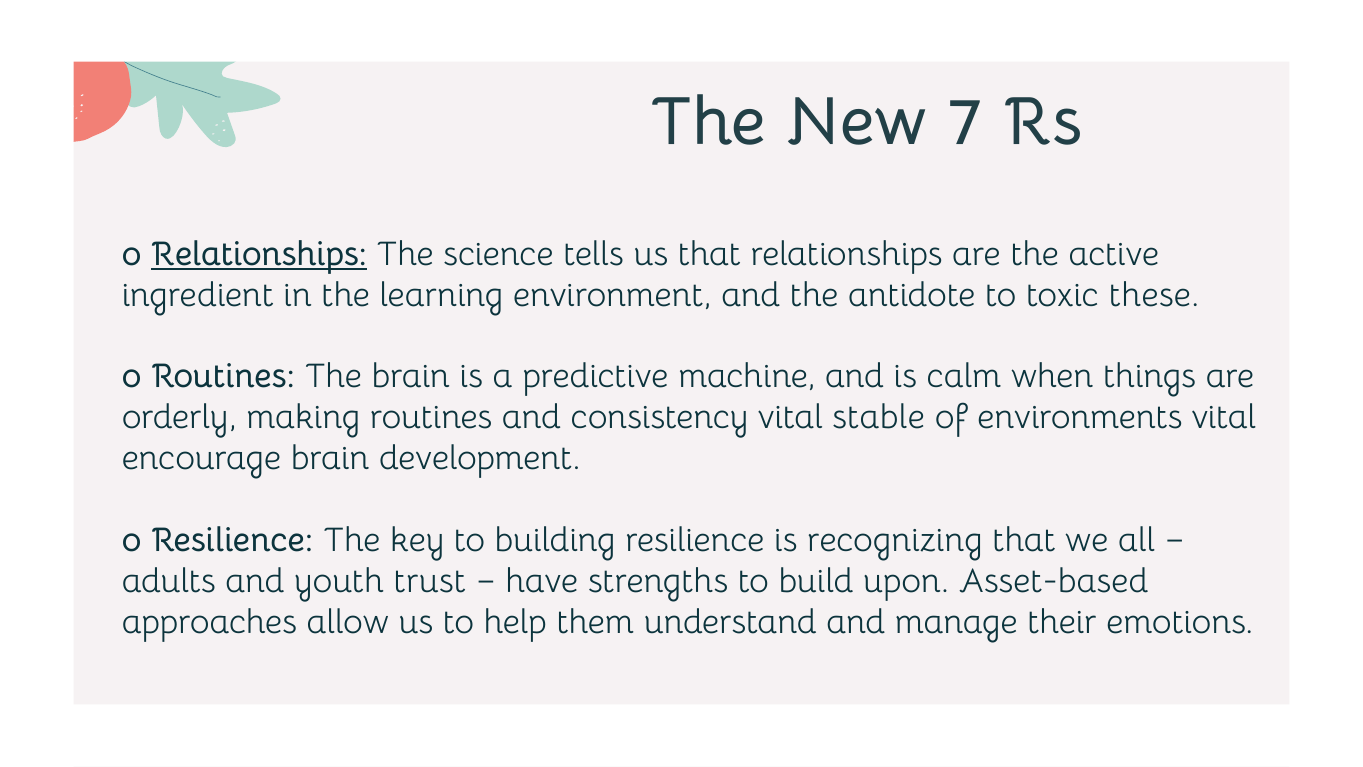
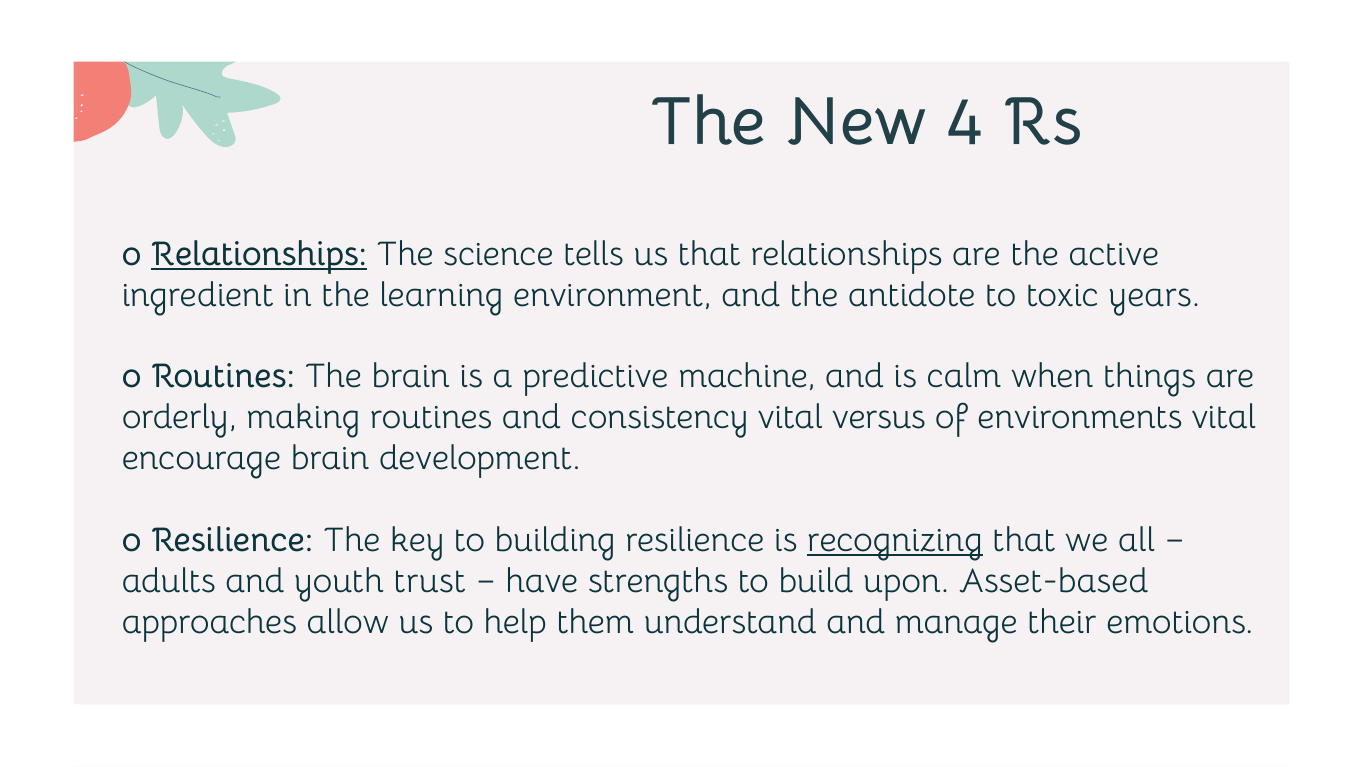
7: 7 -> 4
these: these -> years
stable: stable -> versus
recognizing underline: none -> present
